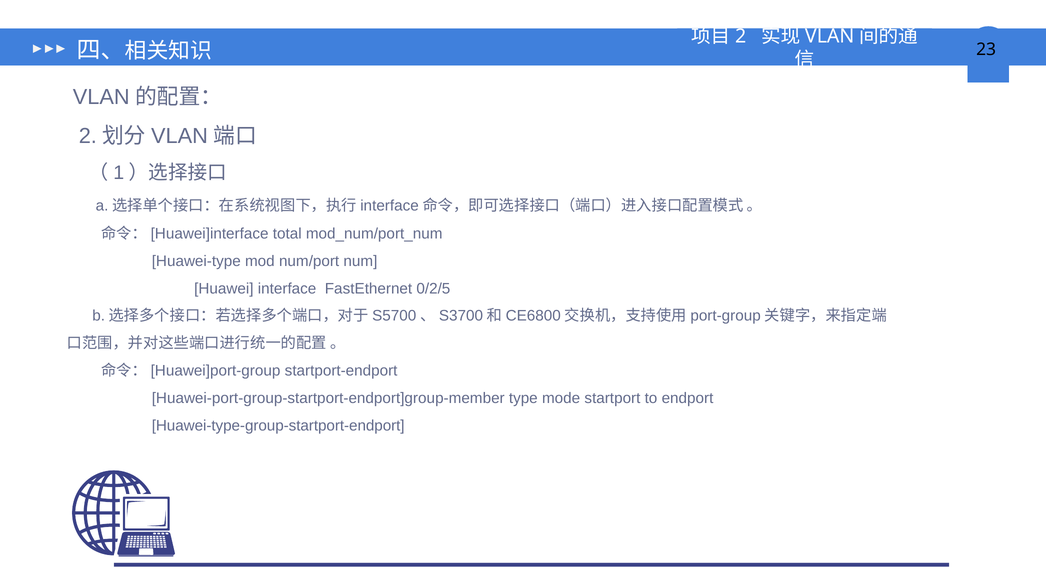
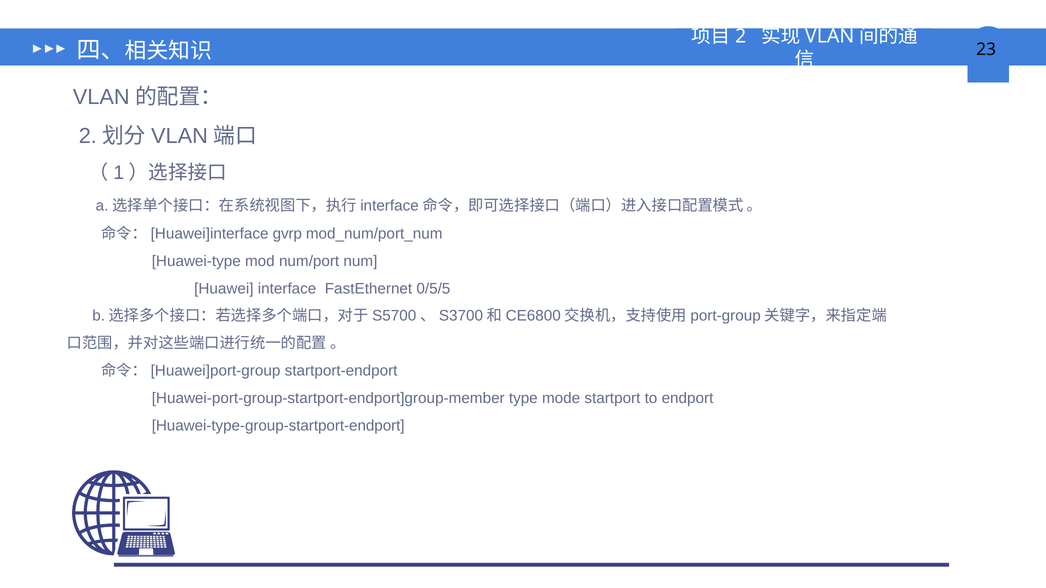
total: total -> gvrp
0/2/5: 0/2/5 -> 0/5/5
